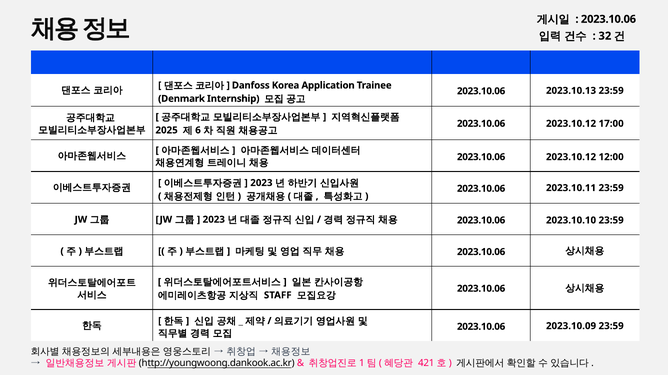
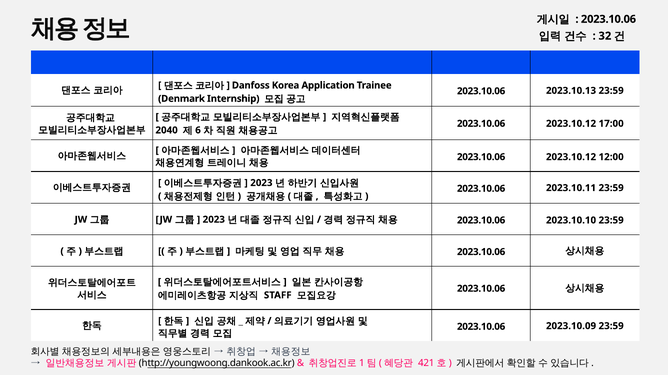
2025: 2025 -> 2040
